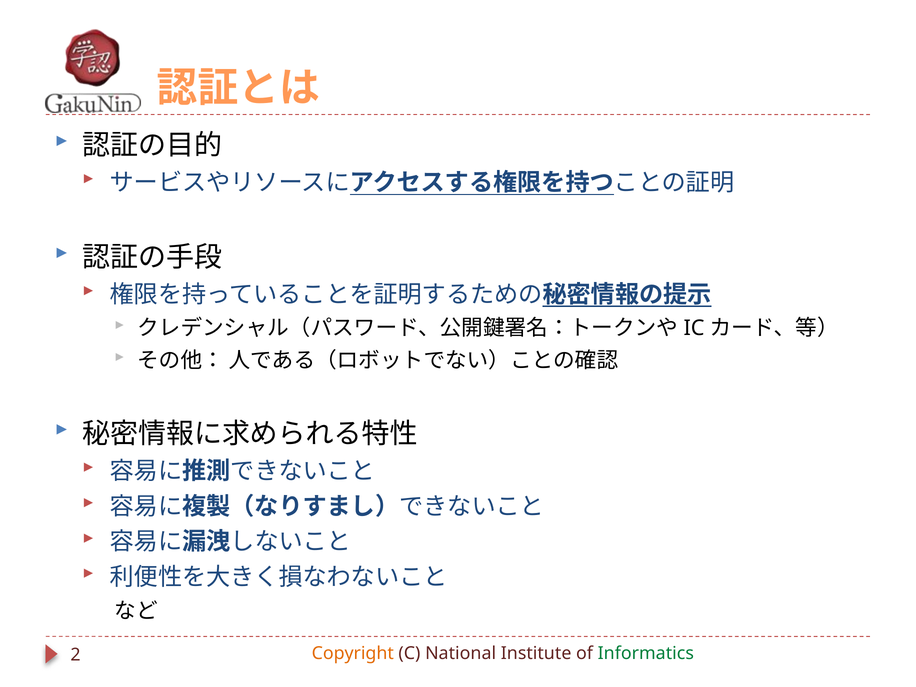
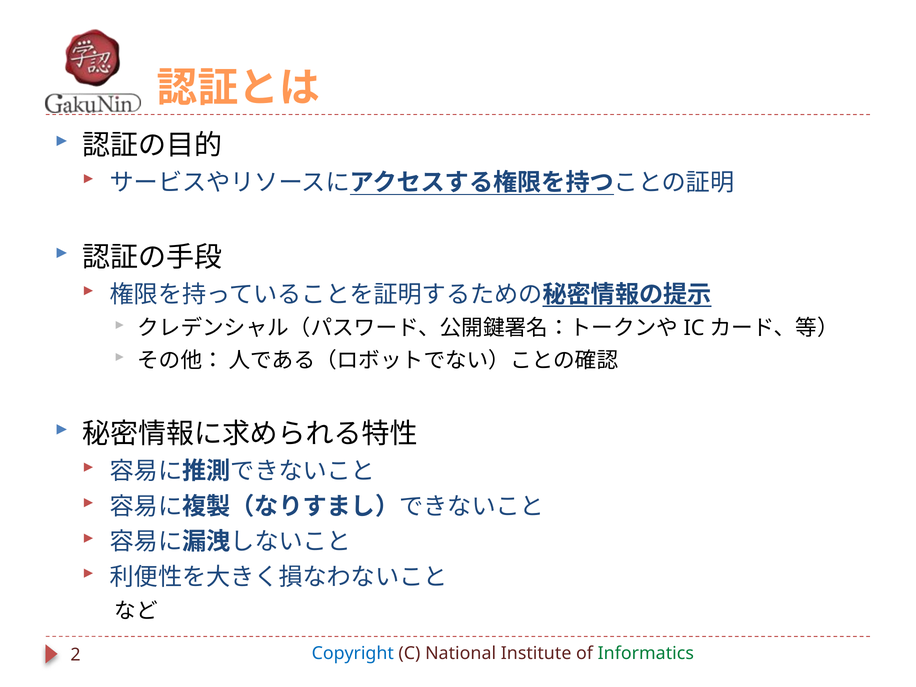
Copyright colour: orange -> blue
